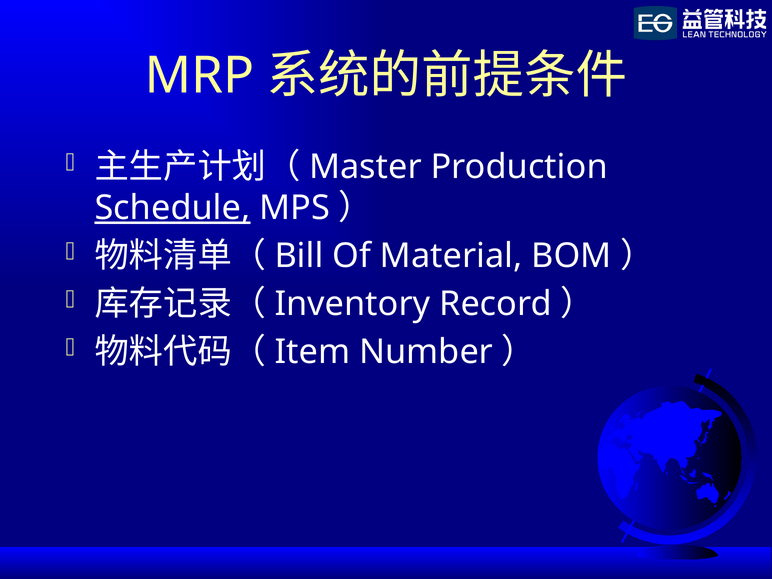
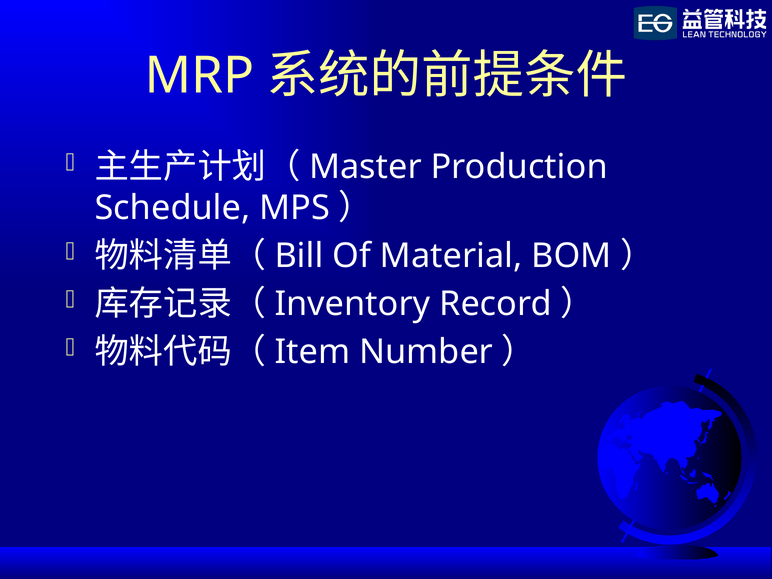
Schedule underline: present -> none
